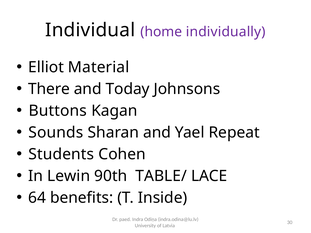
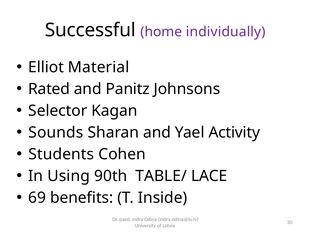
Individual: Individual -> Successful
There: There -> Rated
Today: Today -> Panitz
Buttons: Buttons -> Selector
Repeat: Repeat -> Activity
Lewin: Lewin -> Using
64: 64 -> 69
